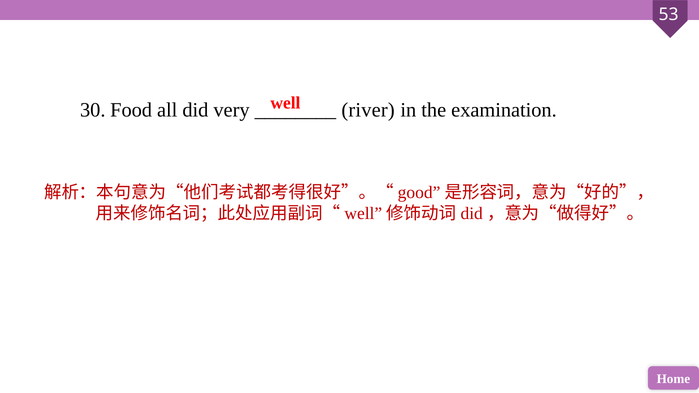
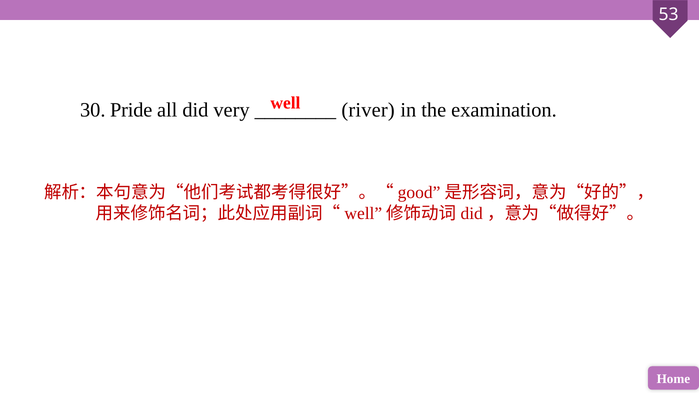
Food: Food -> Pride
